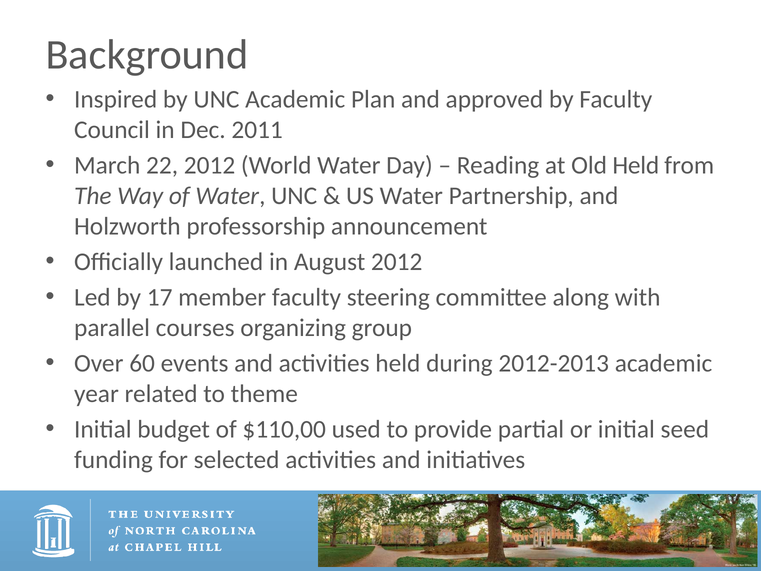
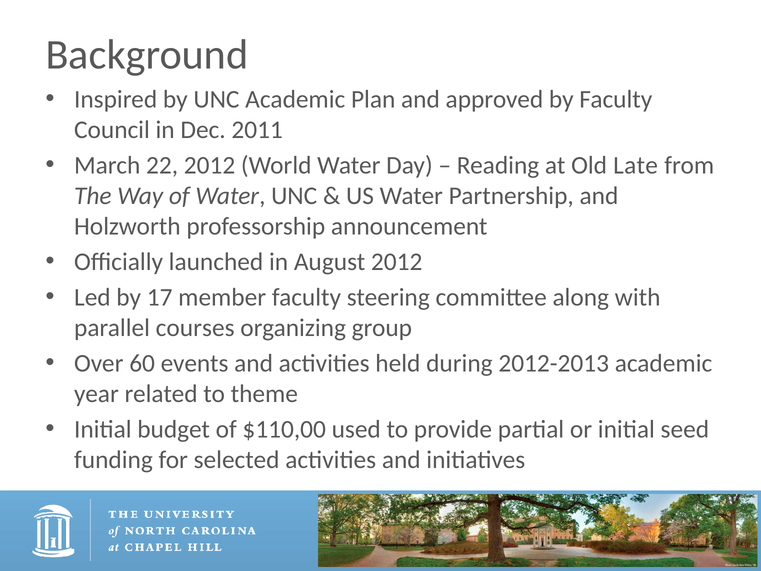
Old Held: Held -> Late
